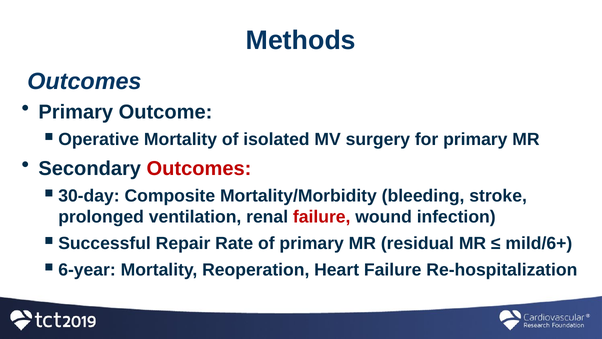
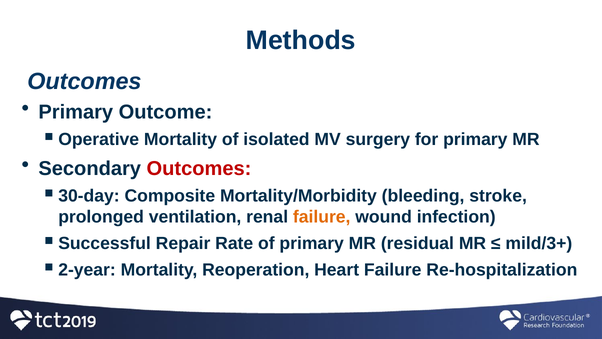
failure at (322, 217) colour: red -> orange
mild/6+: mild/6+ -> mild/3+
6-year: 6-year -> 2-year
